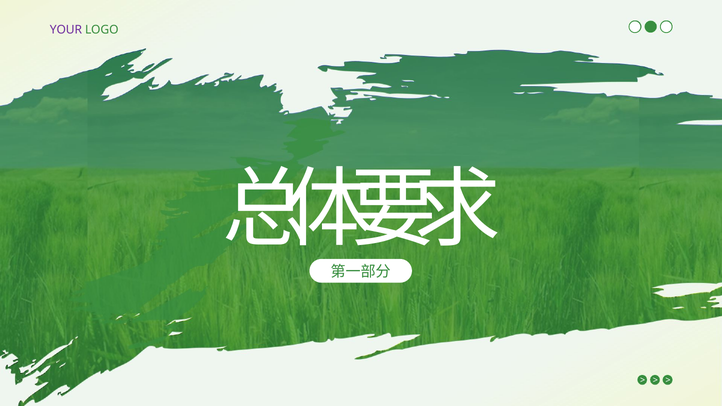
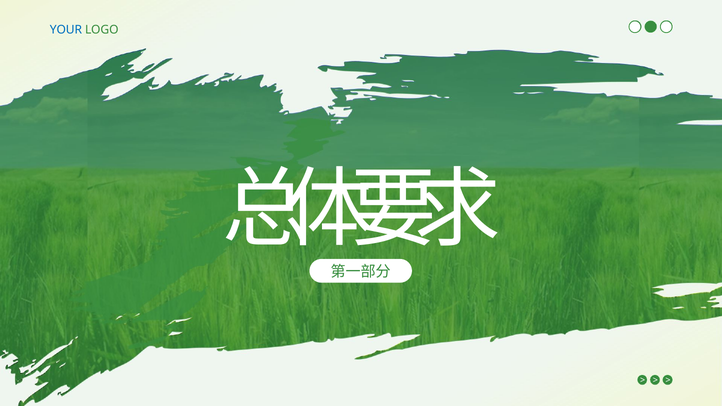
YOUR colour: purple -> blue
